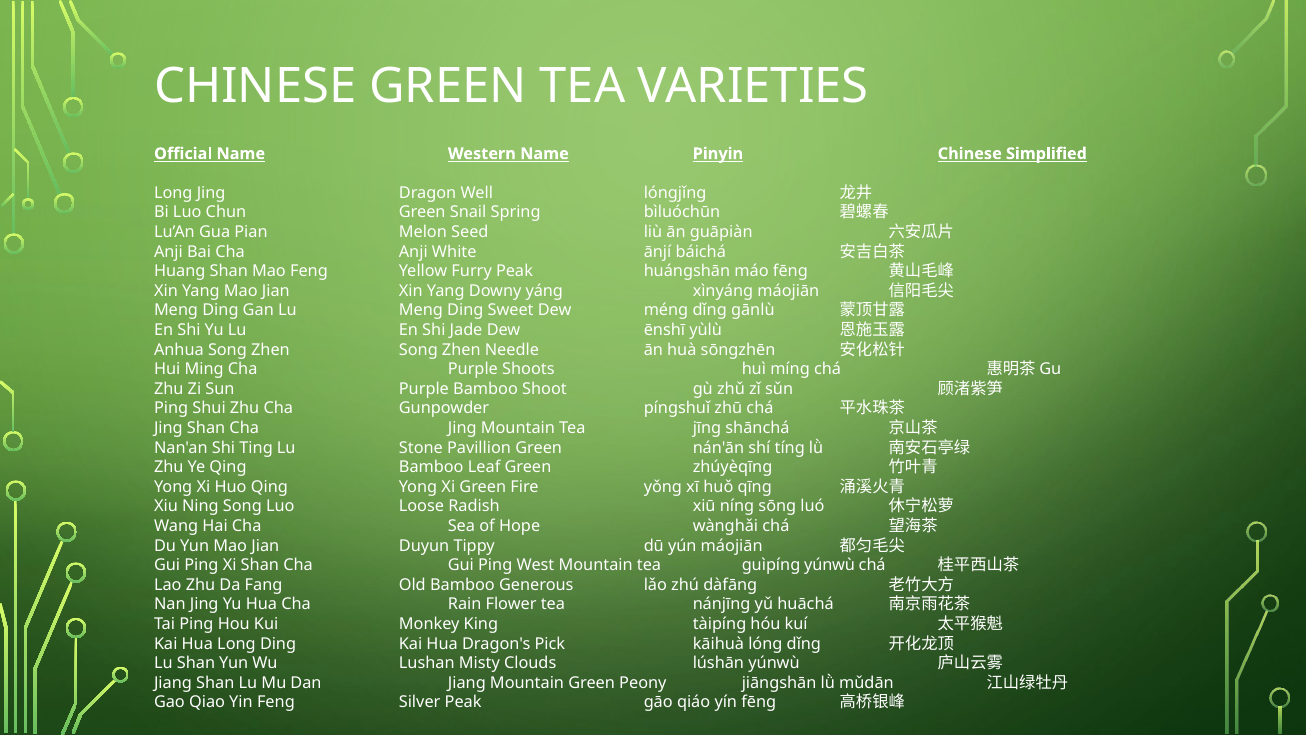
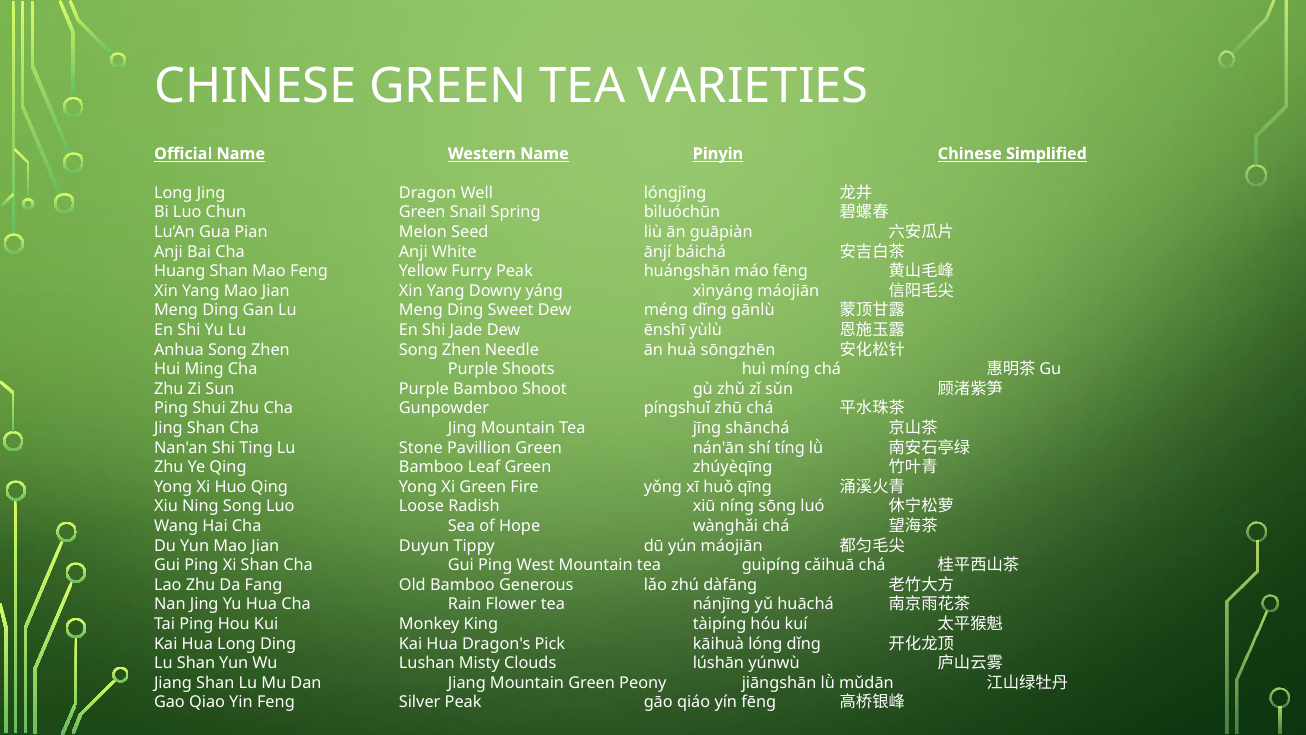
guìpíng yúnwù: yúnwù -> cǎihuā
